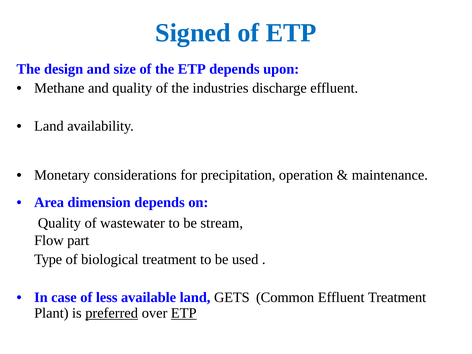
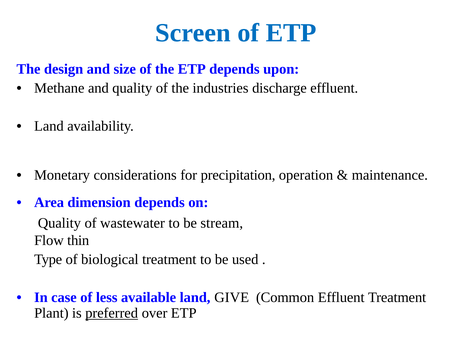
Signed: Signed -> Screen
part: part -> thin
GETS: GETS -> GIVE
ETP at (184, 313) underline: present -> none
